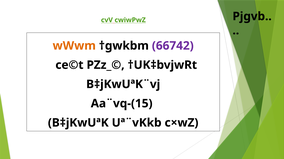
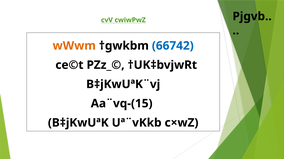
66742 colour: purple -> blue
